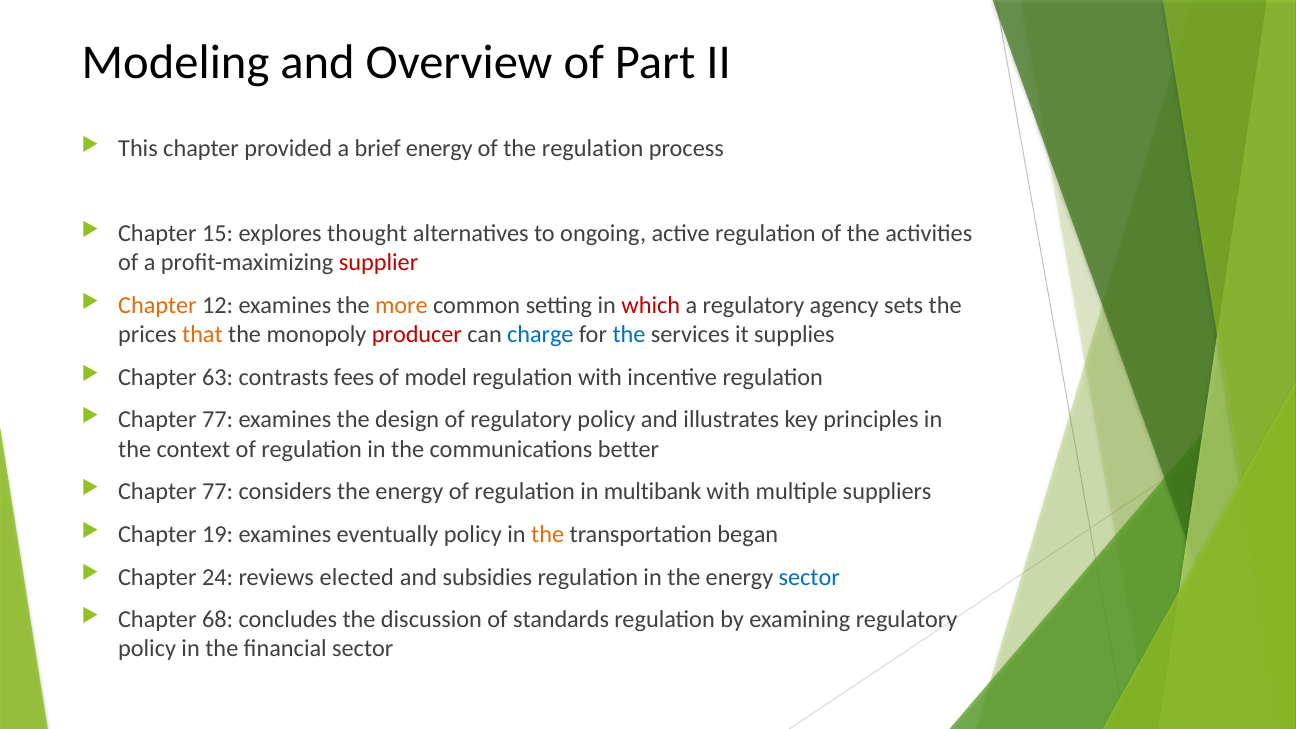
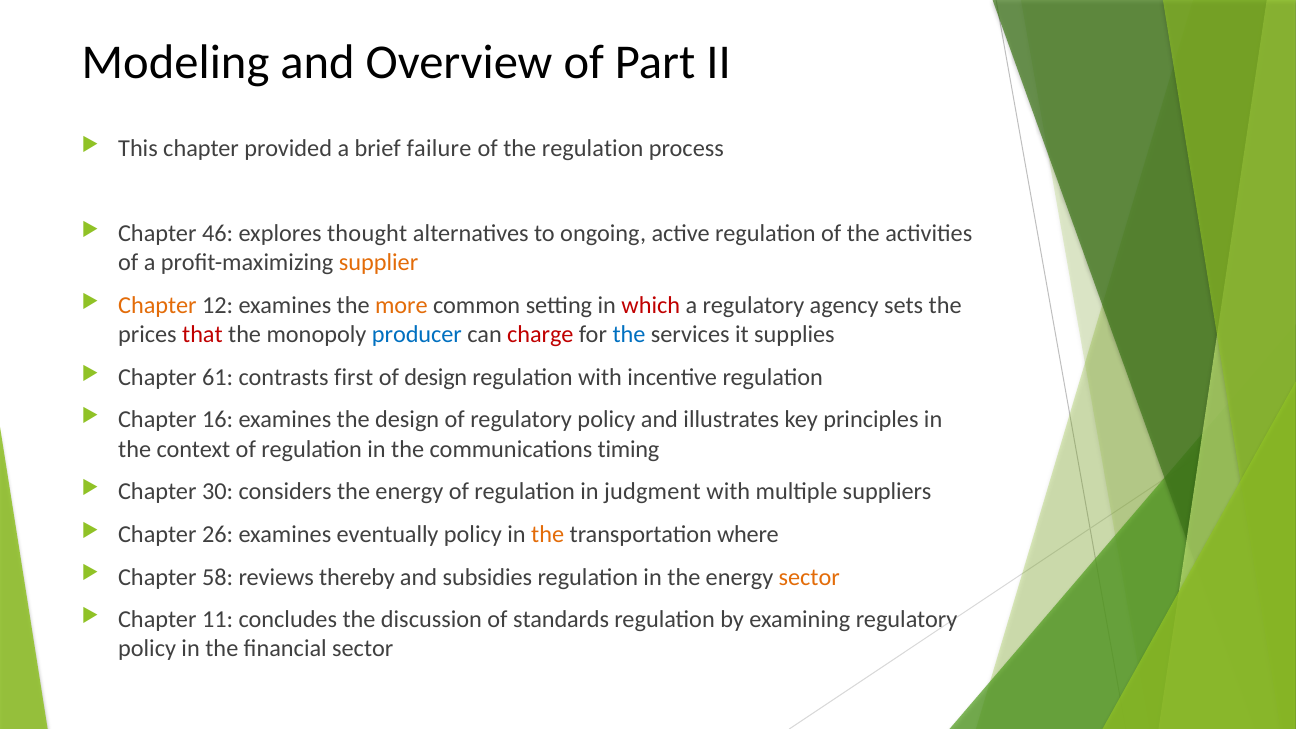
brief energy: energy -> failure
15: 15 -> 46
supplier colour: red -> orange
that colour: orange -> red
producer colour: red -> blue
charge colour: blue -> red
63: 63 -> 61
fees: fees -> first
of model: model -> design
77 at (218, 420): 77 -> 16
better: better -> timing
77 at (218, 492): 77 -> 30
multibank: multibank -> judgment
19: 19 -> 26
began: began -> where
24: 24 -> 58
elected: elected -> thereby
sector at (809, 577) colour: blue -> orange
68: 68 -> 11
